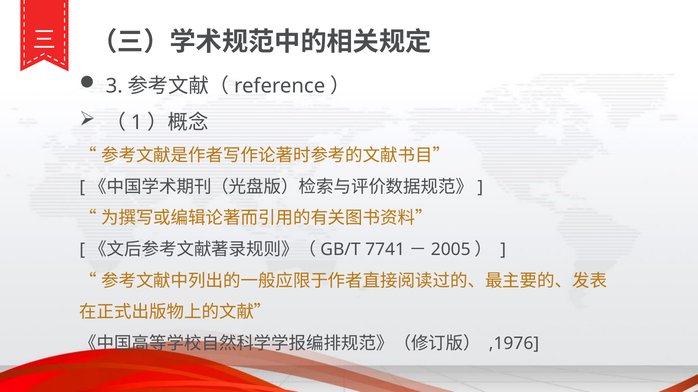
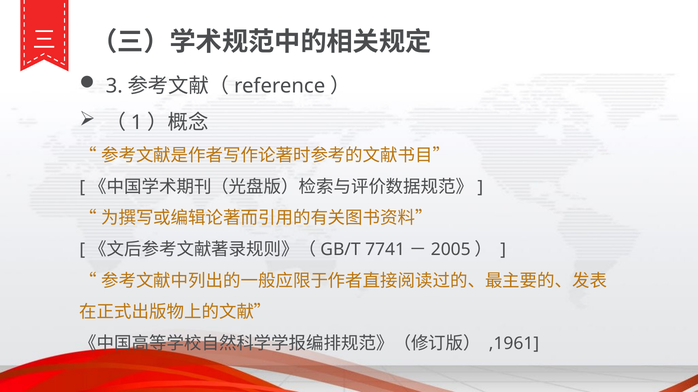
,1976: ,1976 -> ,1961
